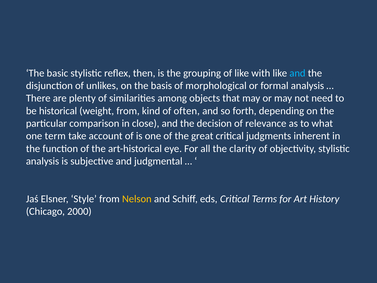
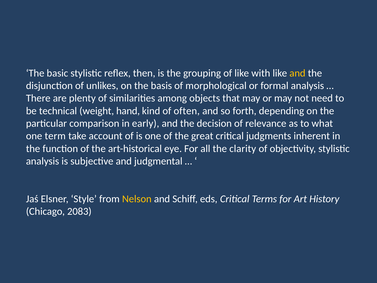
and at (297, 73) colour: light blue -> yellow
historical: historical -> technical
weight from: from -> hand
close: close -> early
2000: 2000 -> 2083
